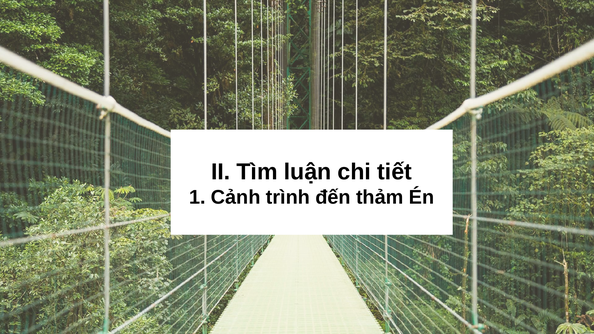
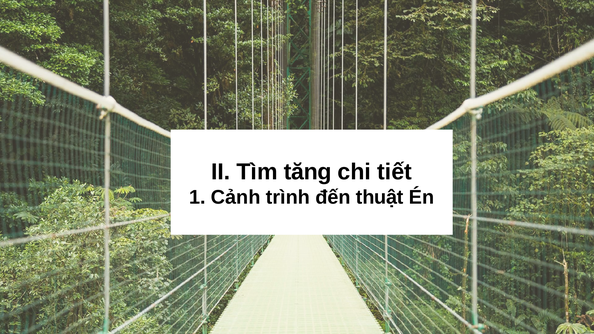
luận: luận -> tăng
thảm: thảm -> thuật
